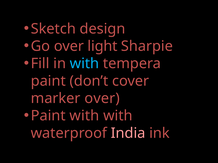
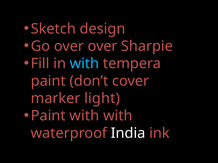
over light: light -> over
marker over: over -> light
India colour: pink -> white
